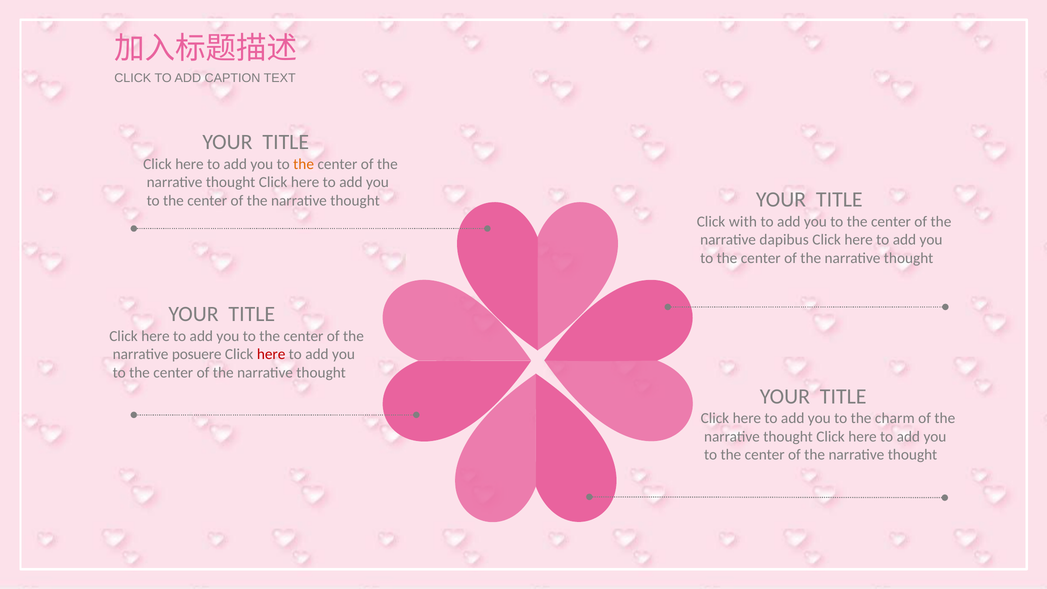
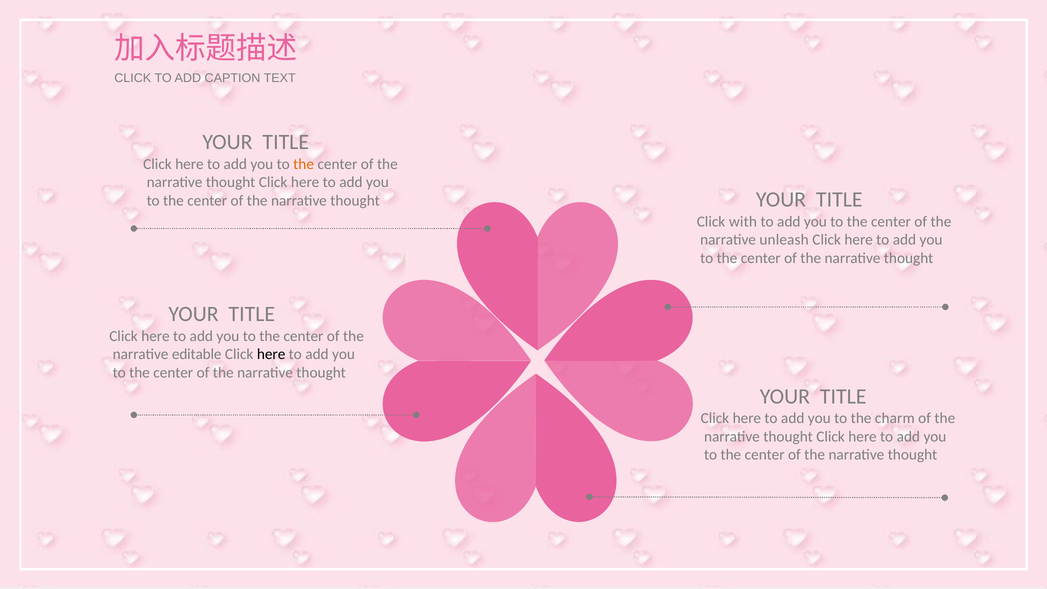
dapibus: dapibus -> unleash
posuere: posuere -> editable
here at (271, 355) colour: red -> black
